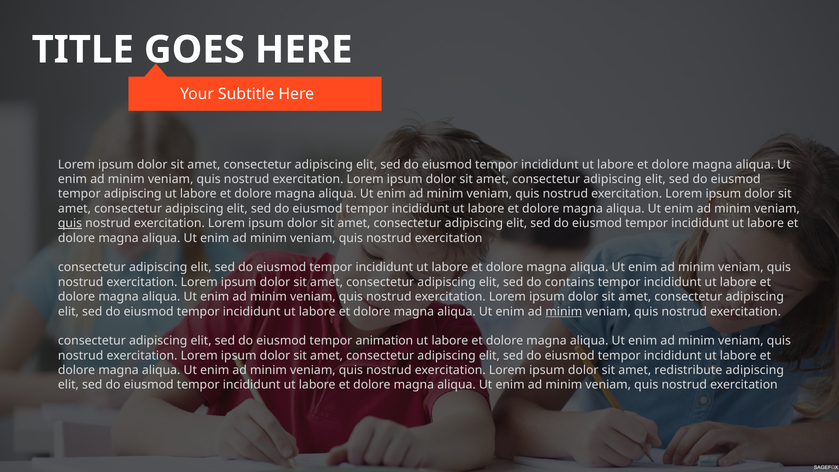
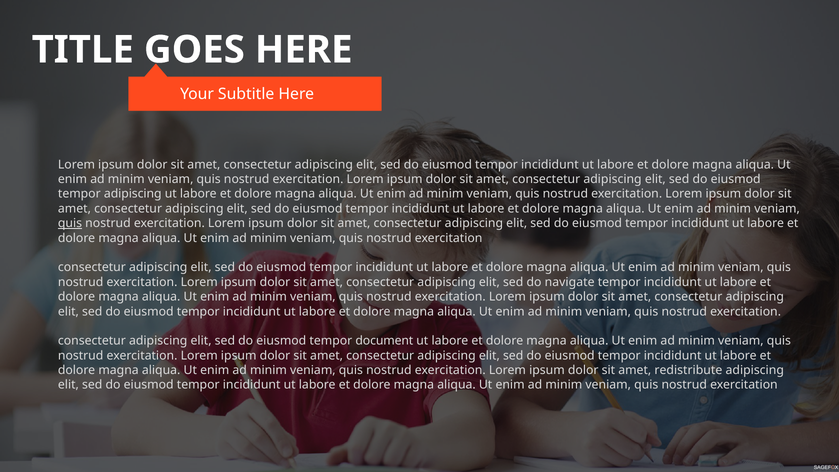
contains: contains -> navigate
minim at (564, 311) underline: present -> none
animation: animation -> document
